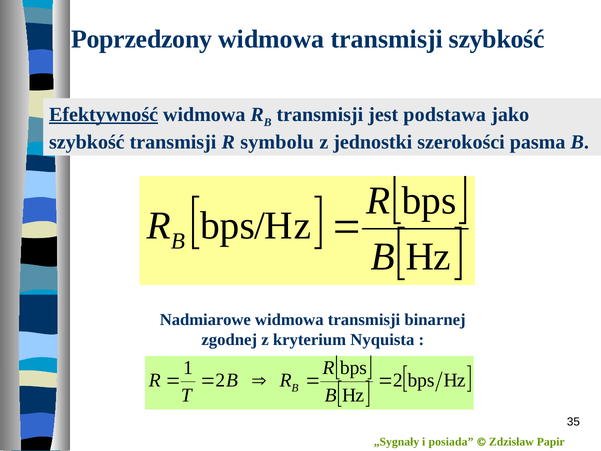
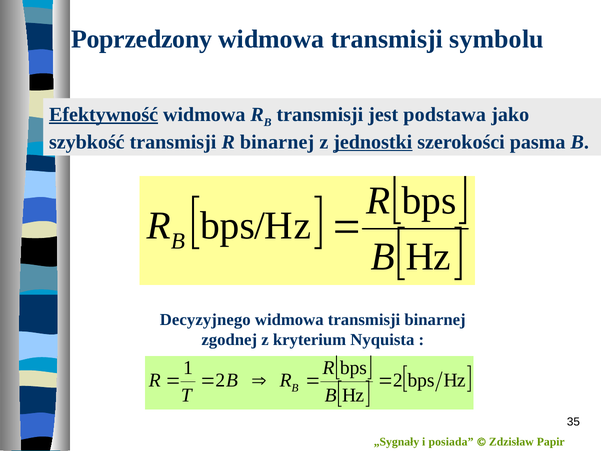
transmisji szybkość: szybkość -> symbolu
R symbolu: symbolu -> binarnej
jednostki underline: none -> present
Nadmiarowe: Nadmiarowe -> Decyzyjnego
